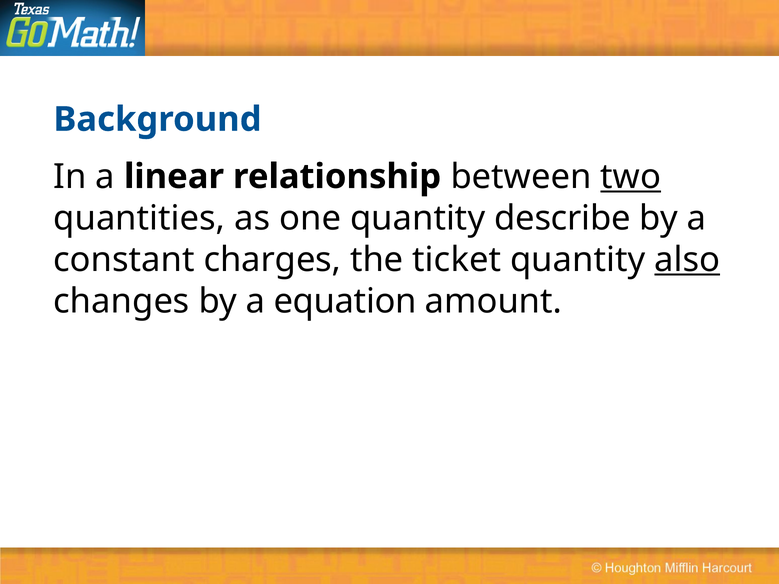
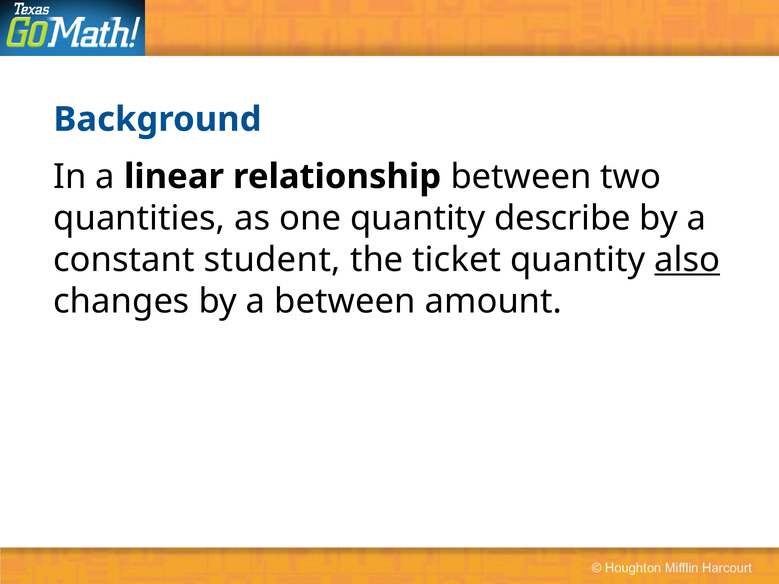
two underline: present -> none
charges: charges -> student
a equation: equation -> between
